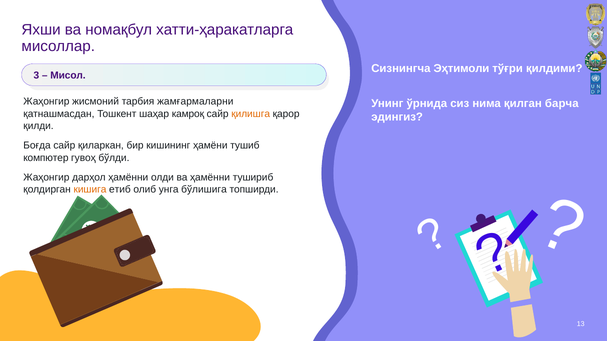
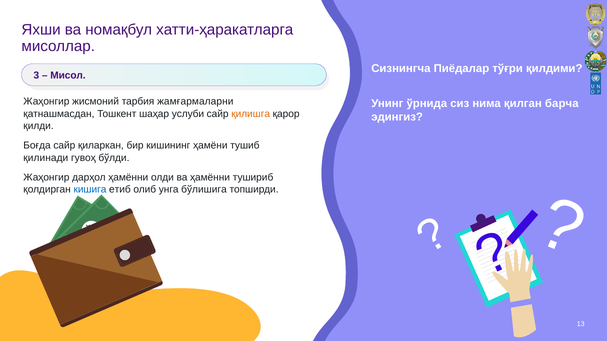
Эҳтимоли: Эҳтимоли -> Пиёдалар
камроқ: камроқ -> услуби
компютeр: компютeр -> қилинади
кишига colour: orange -> blue
